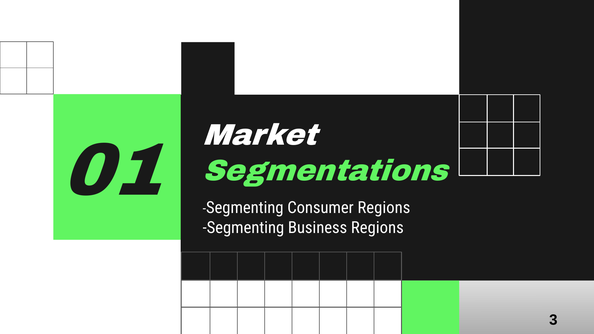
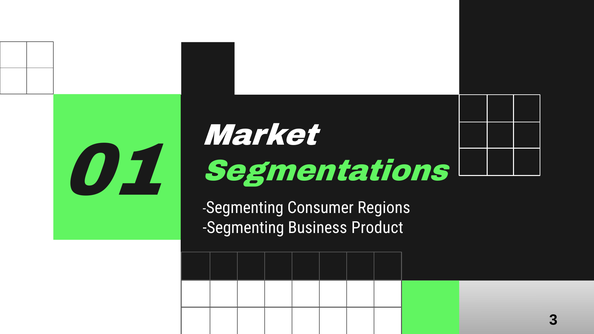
Business Regions: Regions -> Product
